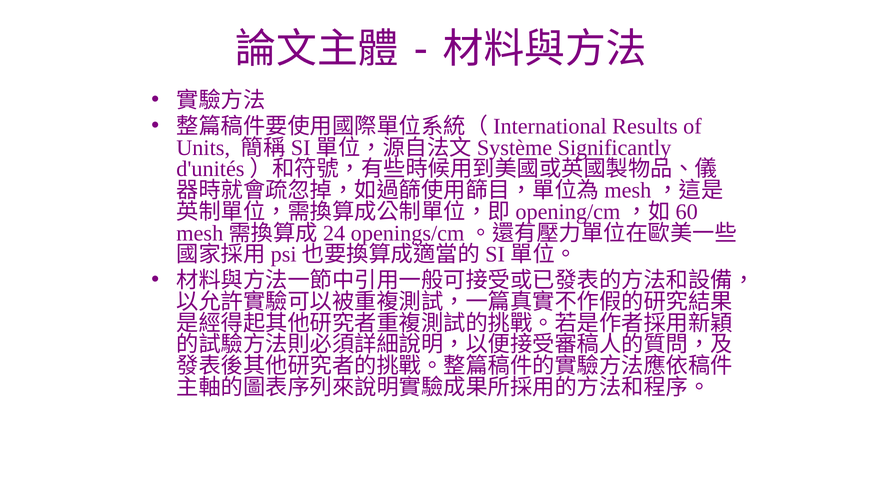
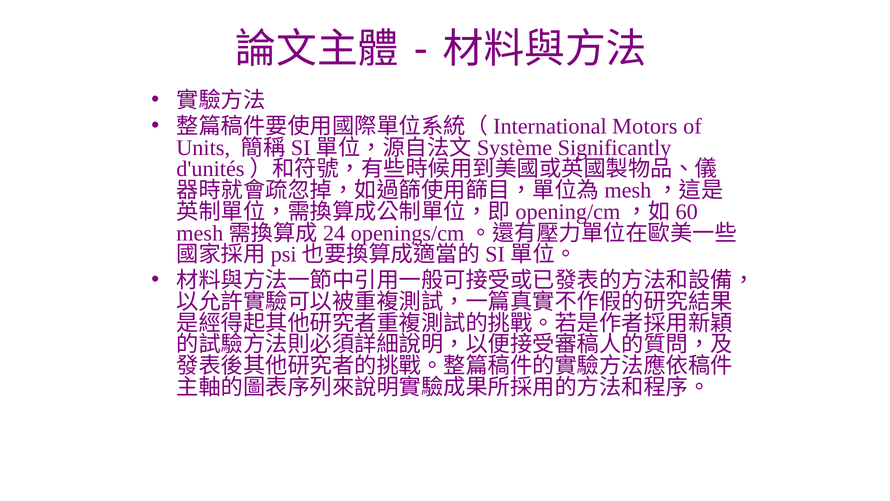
Results: Results -> Motors
